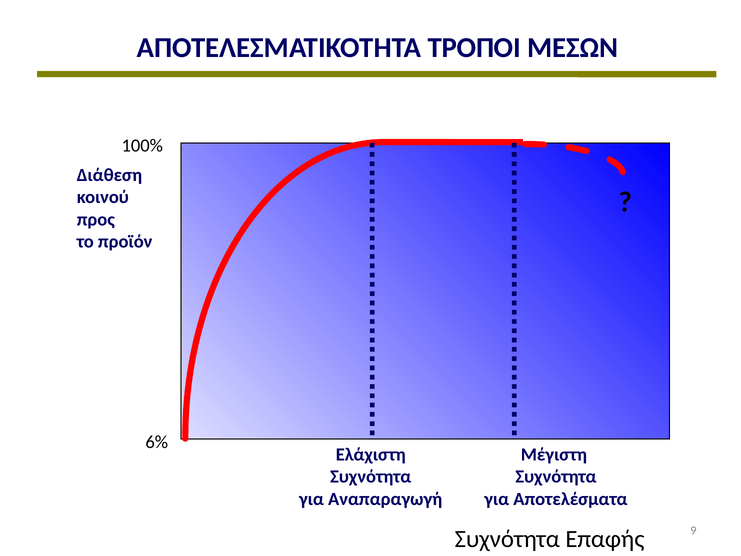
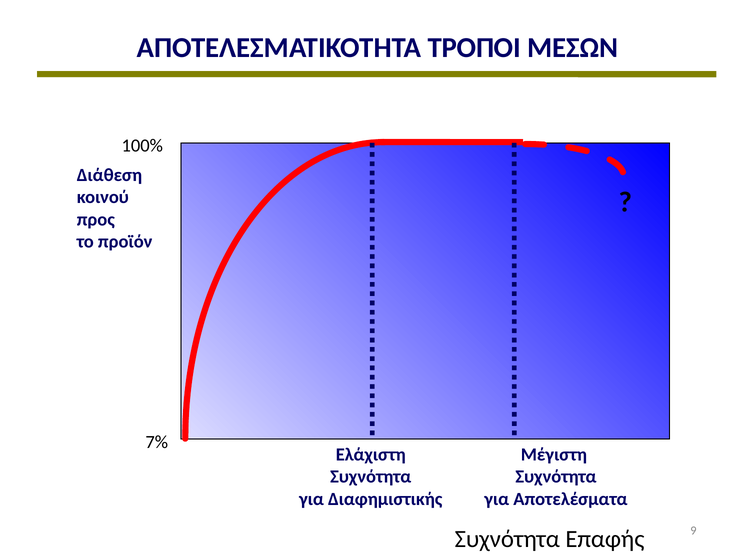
6%: 6% -> 7%
Αναπαραγωγή: Αναπαραγωγή -> Διαφημιστικής
